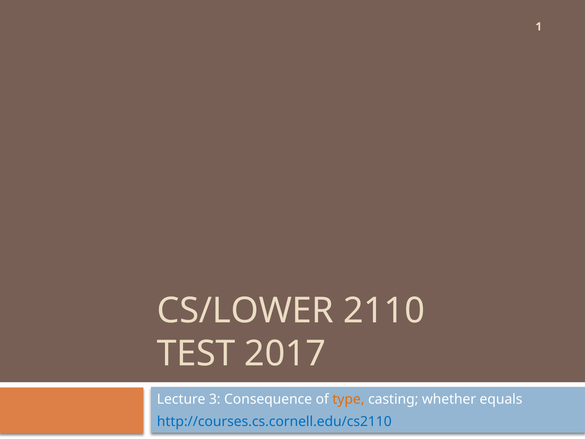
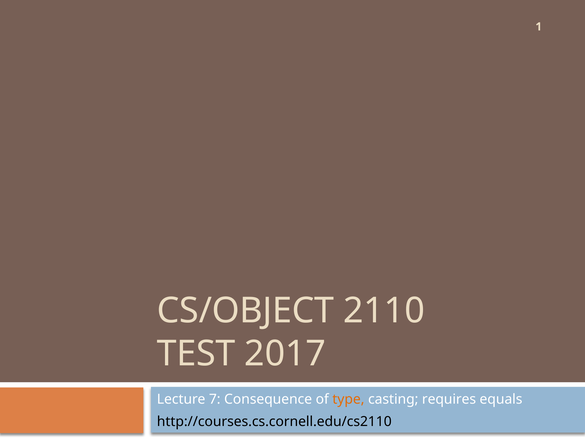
CS/LOWER: CS/LOWER -> CS/OBJECT
3: 3 -> 7
whether: whether -> requires
http://courses.cs.cornell.edu/cs2110 colour: blue -> black
